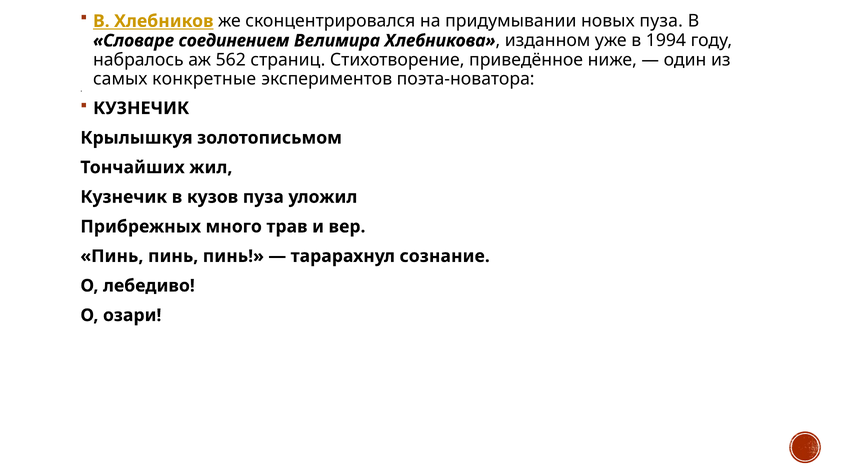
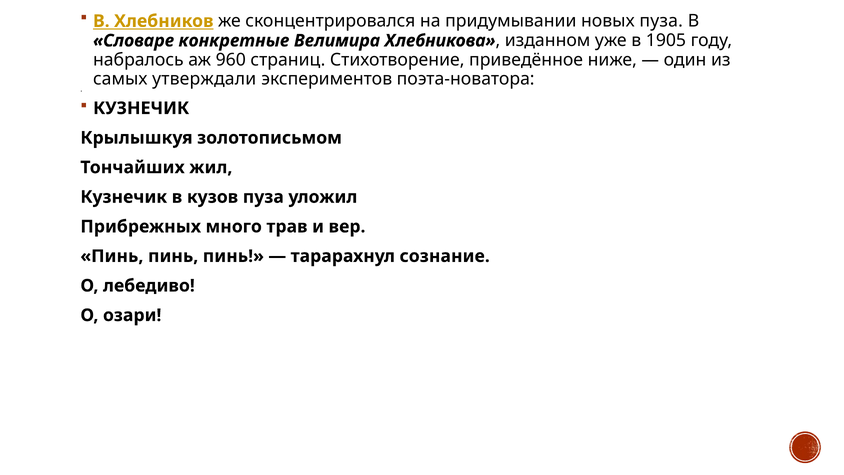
соединением: соединением -> конкретные
1994: 1994 -> 1905
562: 562 -> 960
конкретные: конкретные -> утверждали
